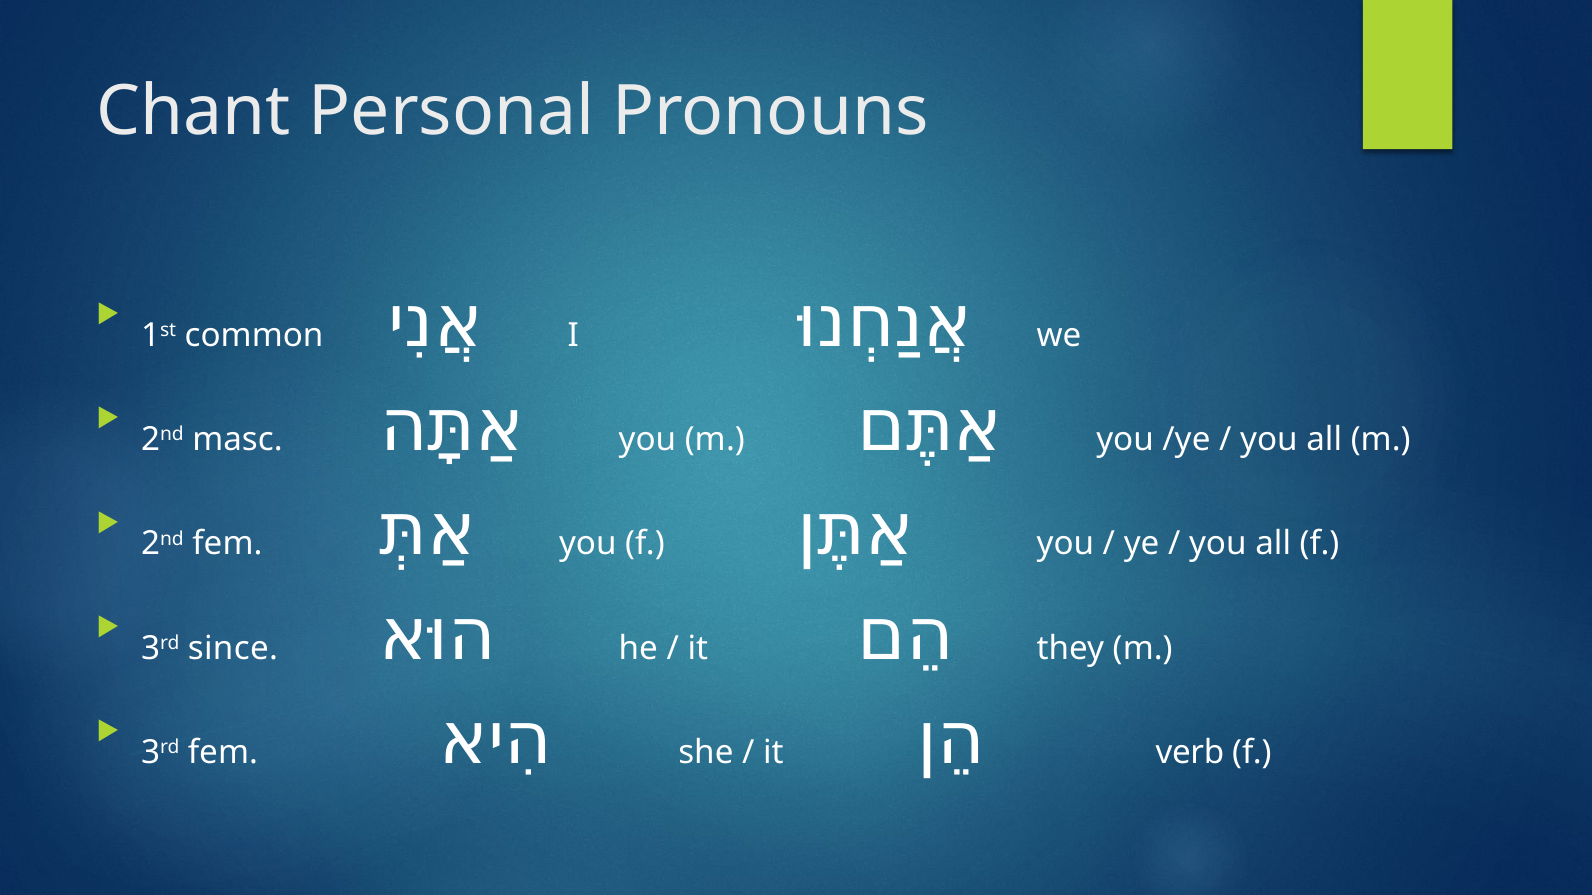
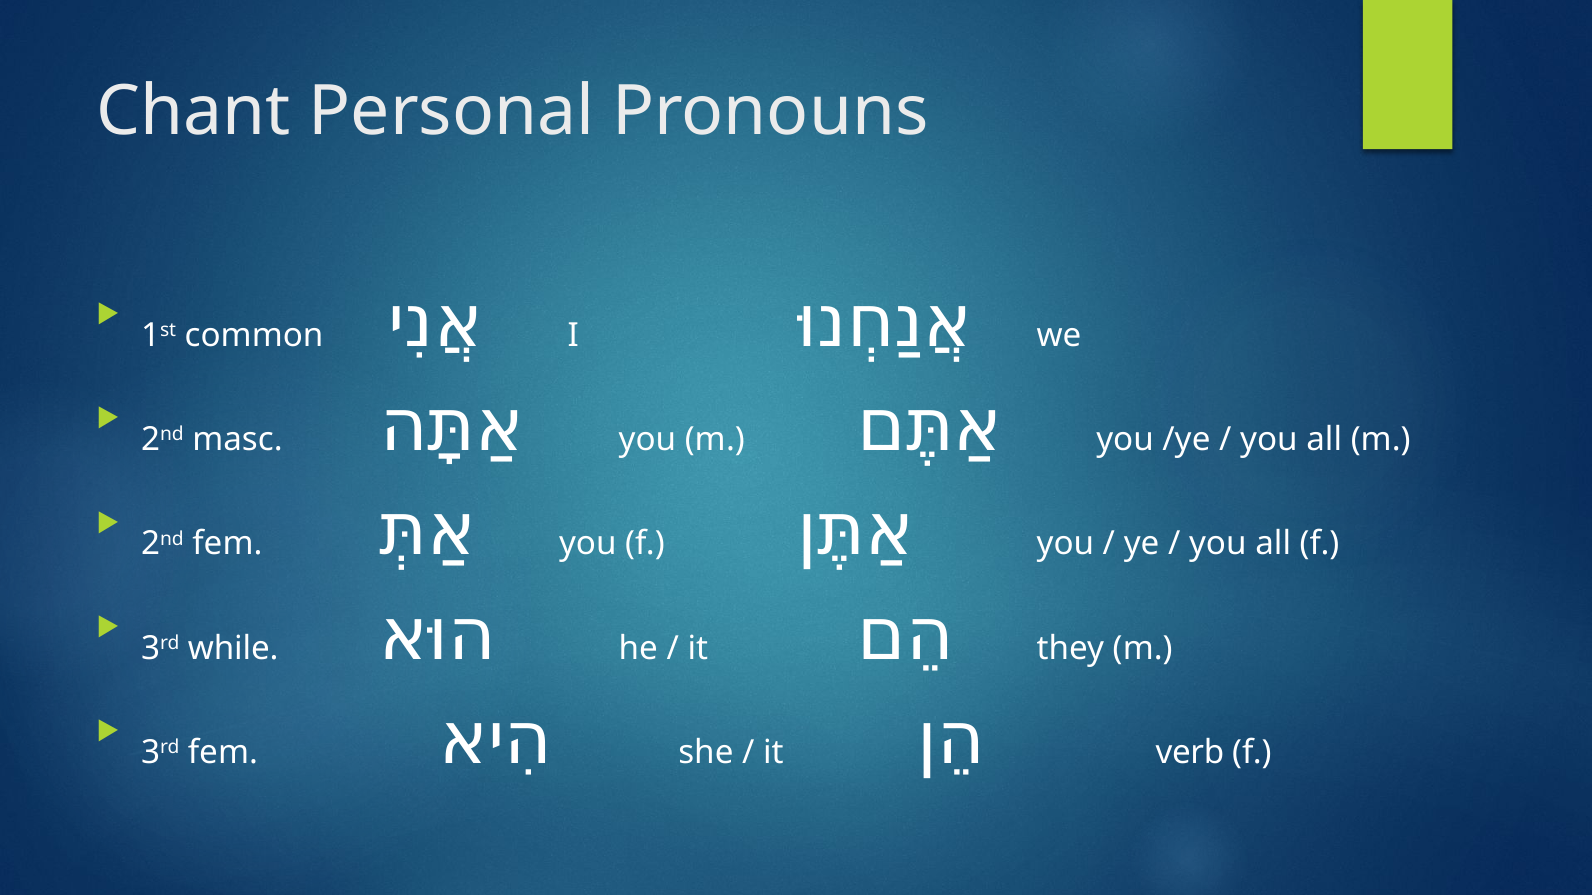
since: since -> while
